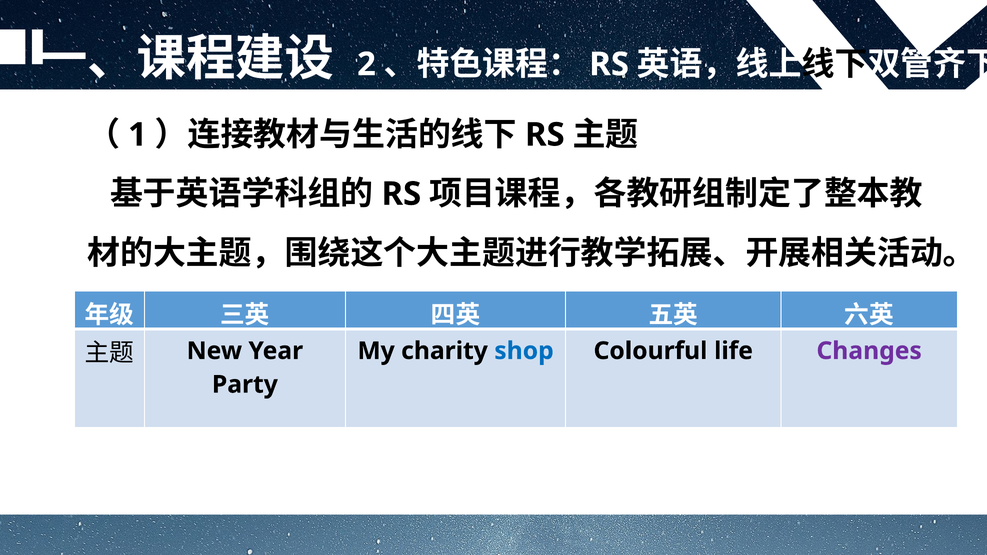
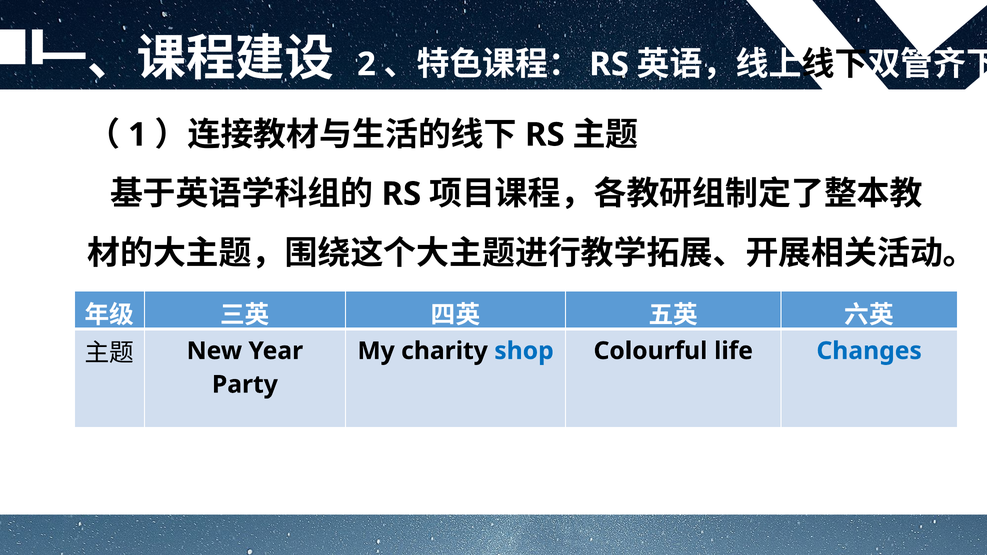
Changes colour: purple -> blue
